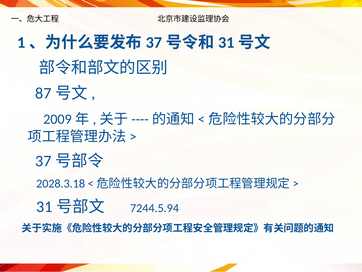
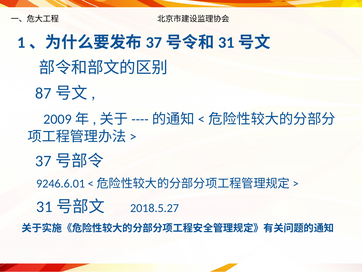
2028.3.18: 2028.3.18 -> 9246.6.01
7244.5.94: 7244.5.94 -> 2018.5.27
